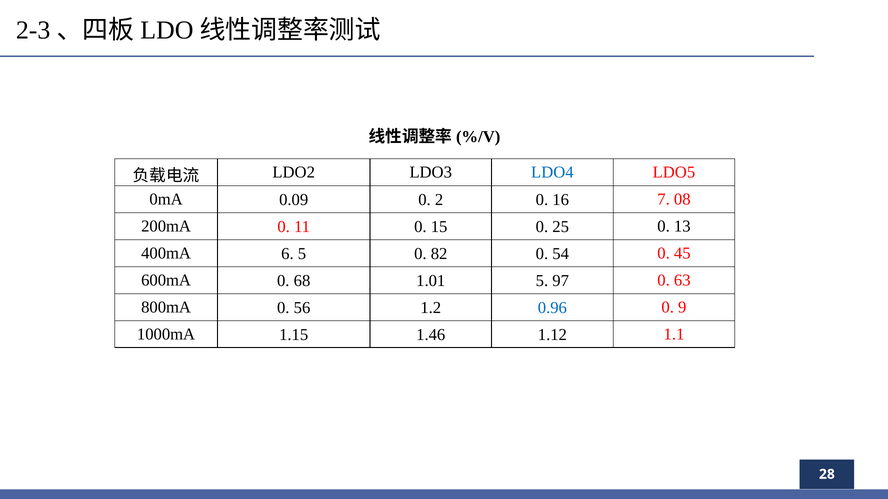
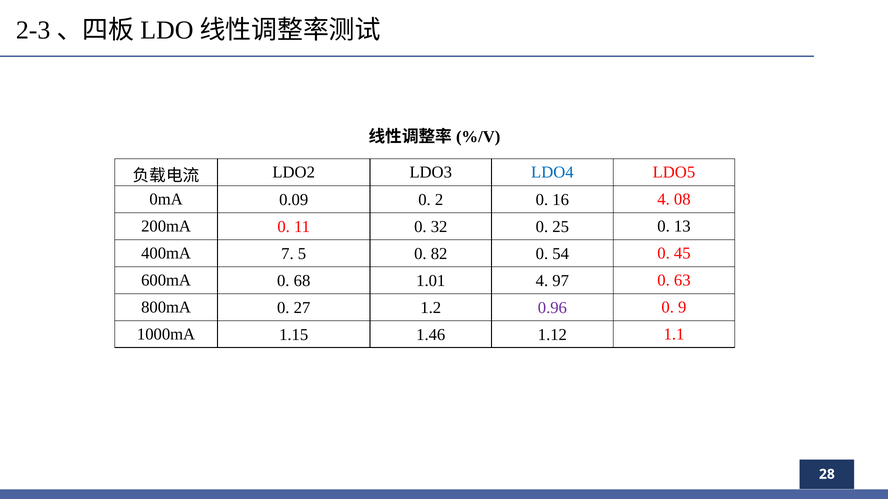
16 7: 7 -> 4
15: 15 -> 32
6: 6 -> 7
1.01 5: 5 -> 4
56: 56 -> 27
0.96 colour: blue -> purple
